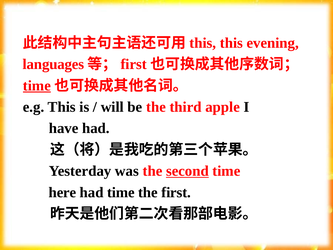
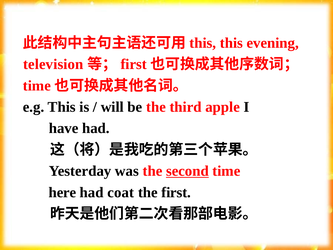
languages: languages -> television
time at (37, 86) underline: present -> none
had time: time -> coat
